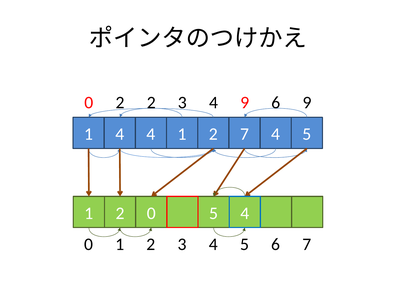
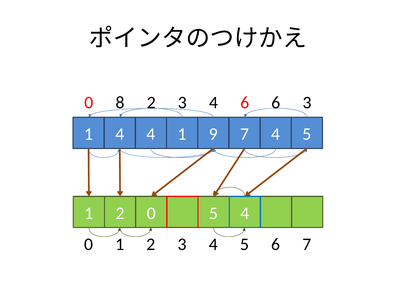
0 2: 2 -> 8
4 9: 9 -> 6
6 9: 9 -> 3
4 1 2: 2 -> 9
